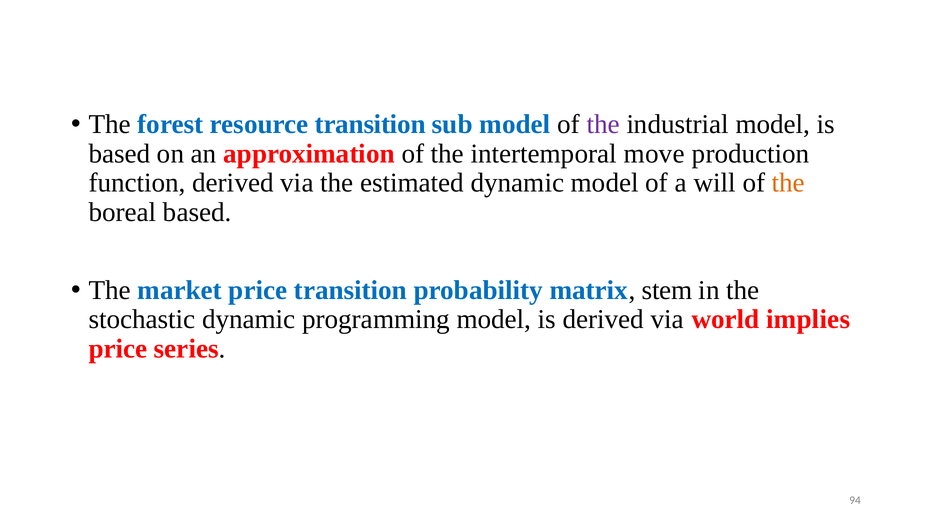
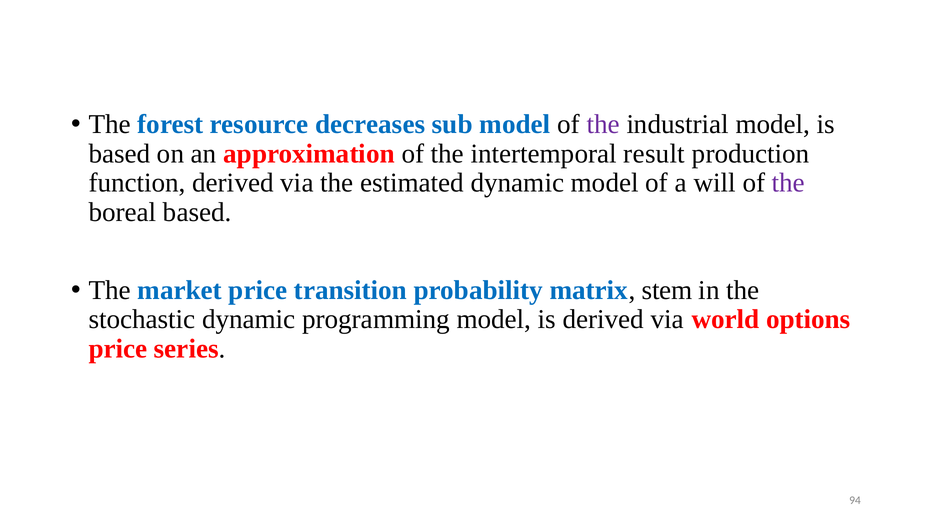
resource transition: transition -> decreases
move: move -> result
the at (788, 183) colour: orange -> purple
implies: implies -> options
